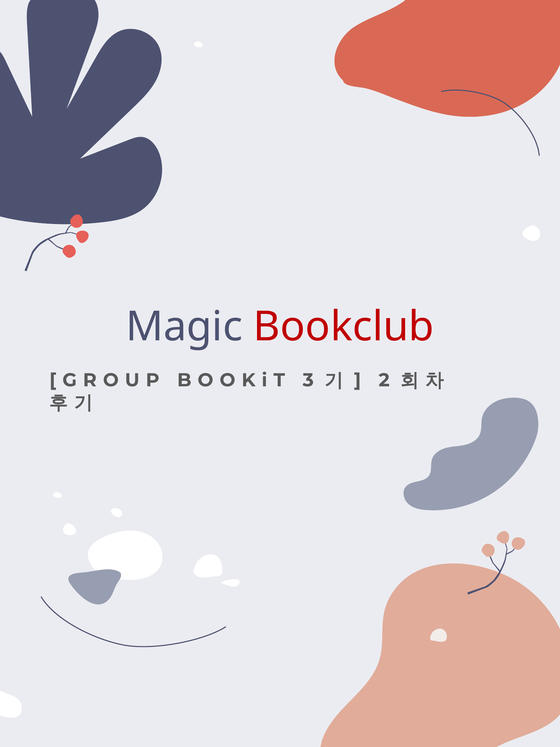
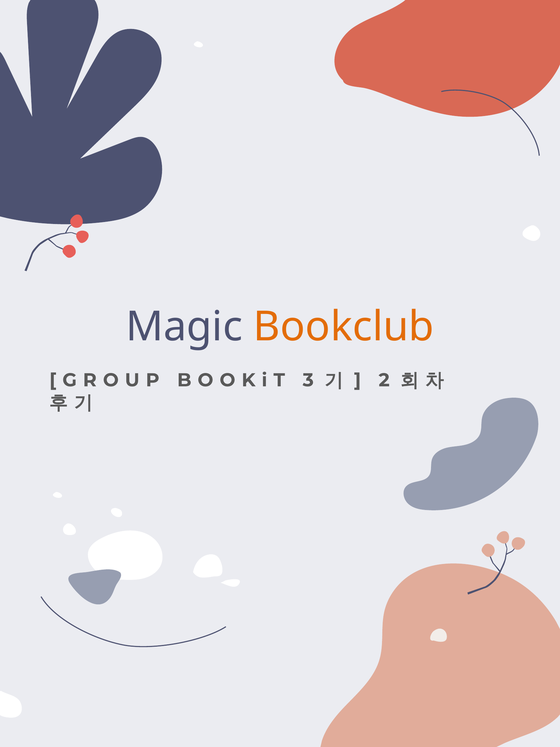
Bookclub colour: red -> orange
